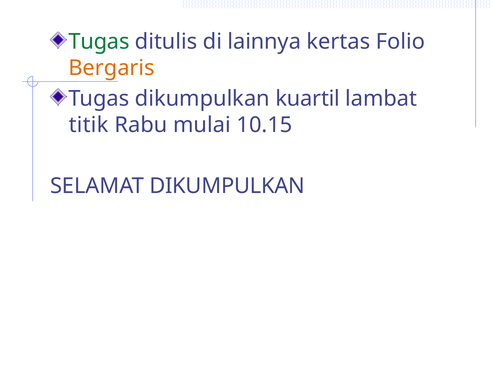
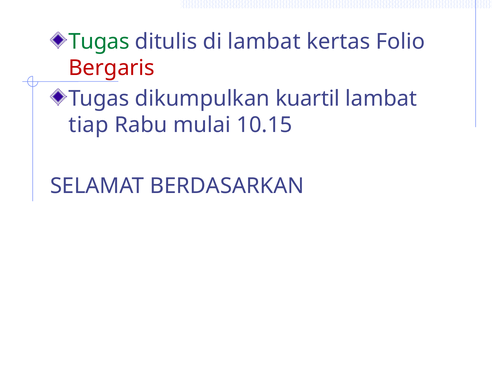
di lainnya: lainnya -> lambat
Bergaris colour: orange -> red
titik: titik -> tiap
SELAMAT DIKUMPULKAN: DIKUMPULKAN -> BERDASARKAN
